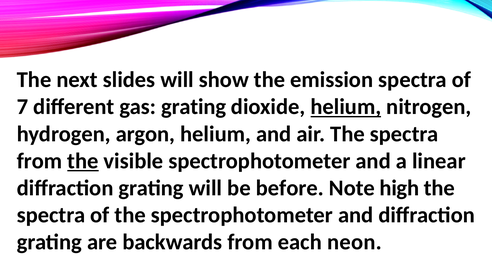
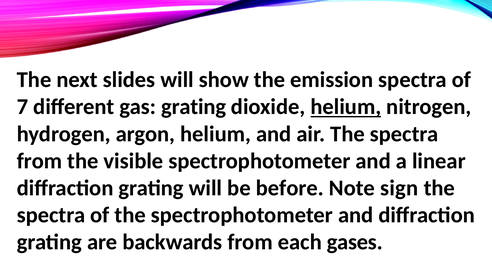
the at (83, 161) underline: present -> none
high: high -> sign
neon: neon -> gases
